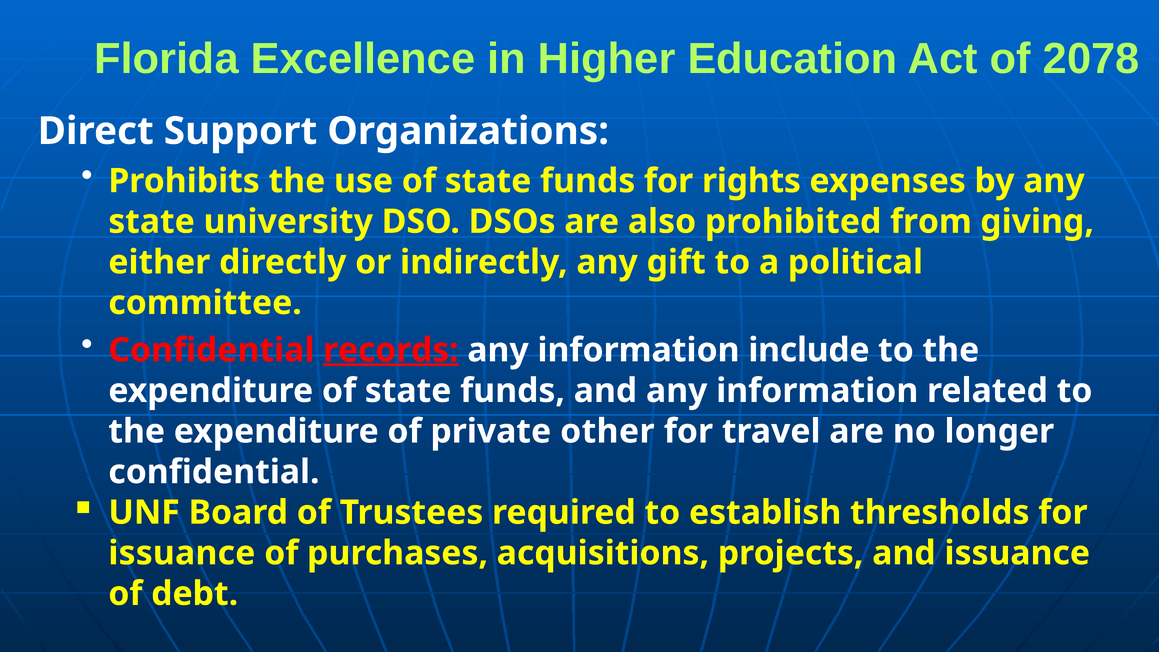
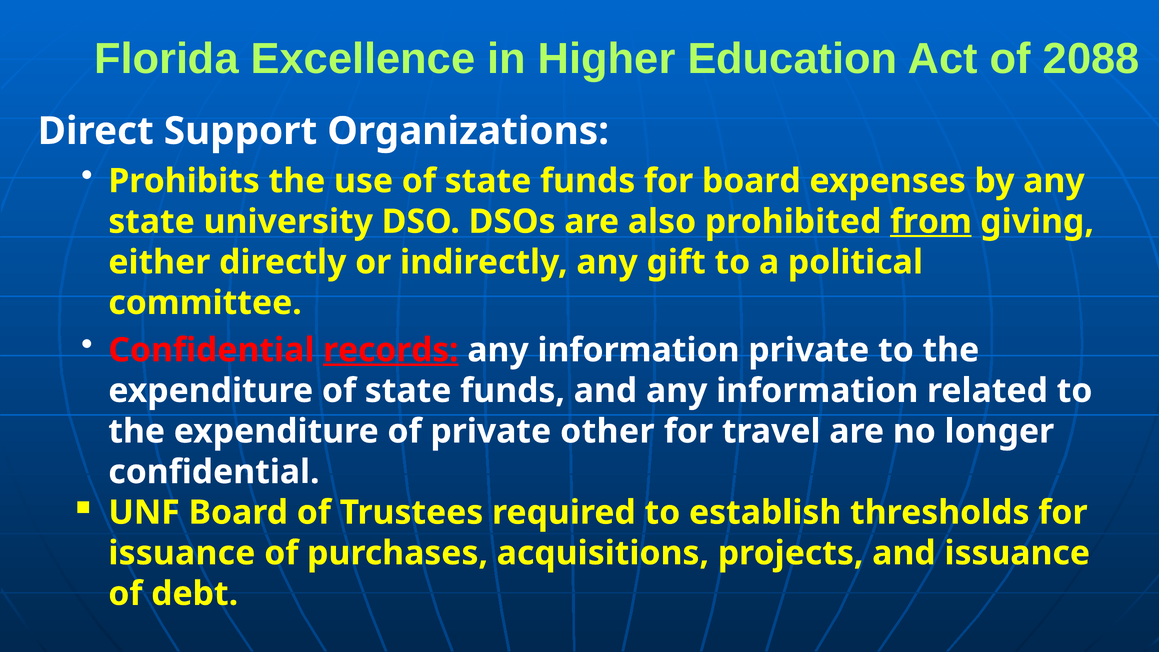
2078: 2078 -> 2088
for rights: rights -> board
from underline: none -> present
information include: include -> private
